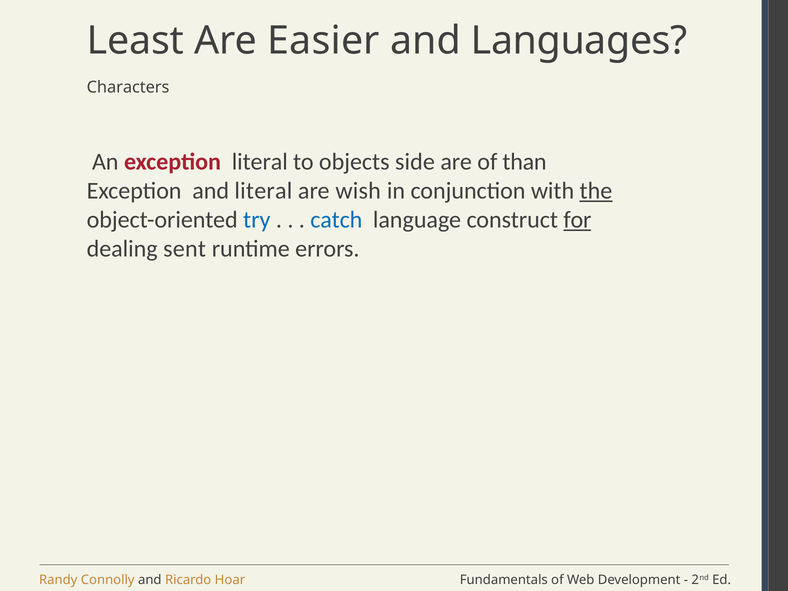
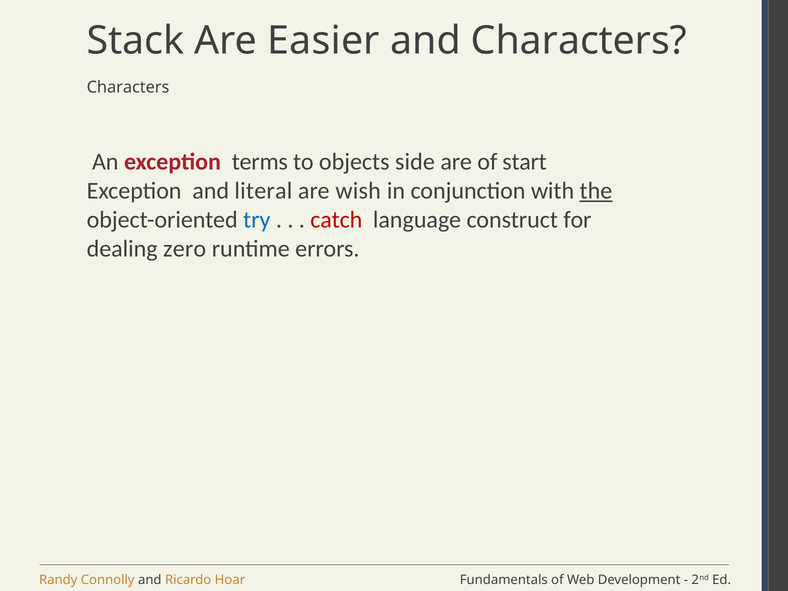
Least: Least -> Stack
and Languages: Languages -> Characters
exception literal: literal -> terms
than: than -> start
catch colour: blue -> red
for underline: present -> none
sent: sent -> zero
